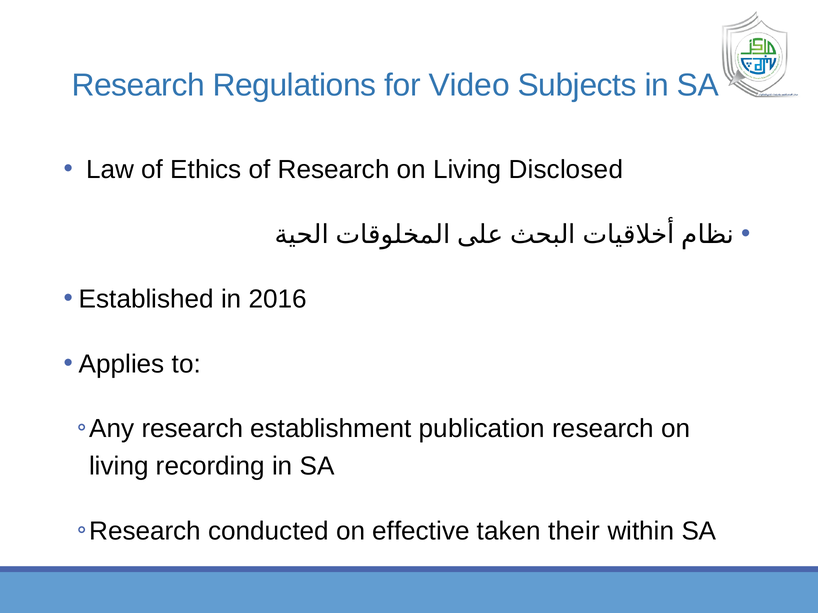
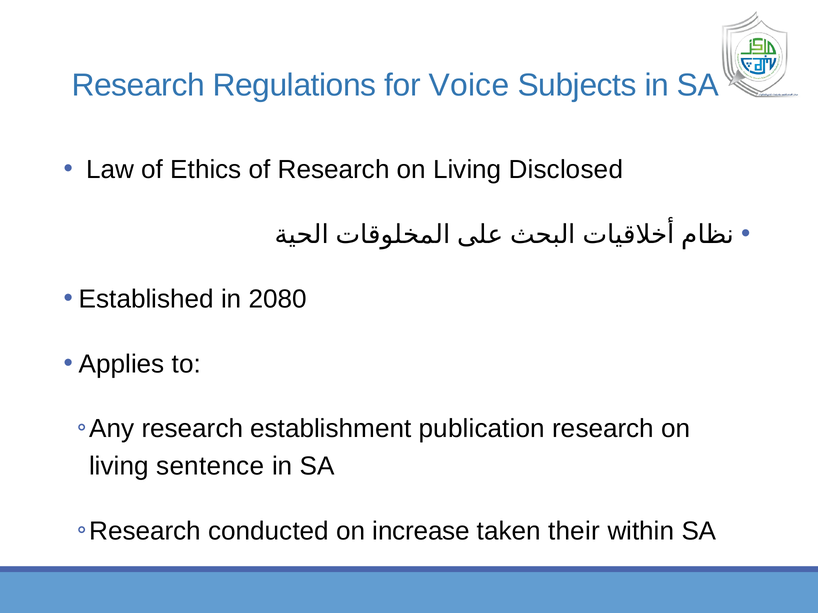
Video: Video -> Voice
2016: 2016 -> 2080
recording: recording -> sentence
effective: effective -> increase
